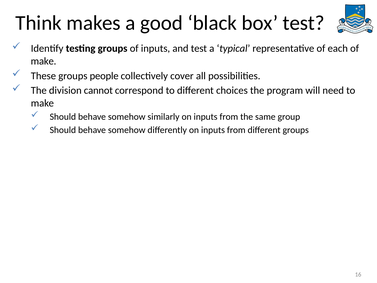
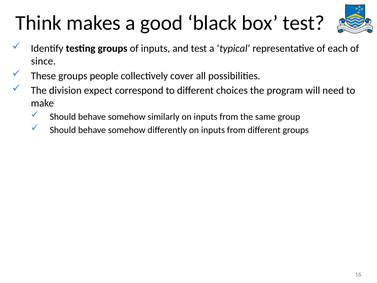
make at (44, 61): make -> since
cannot: cannot -> expect
